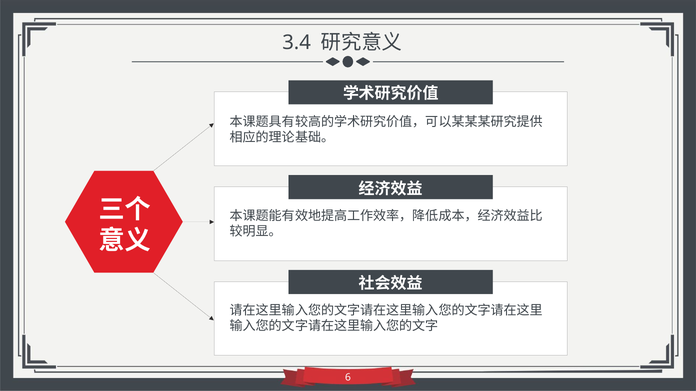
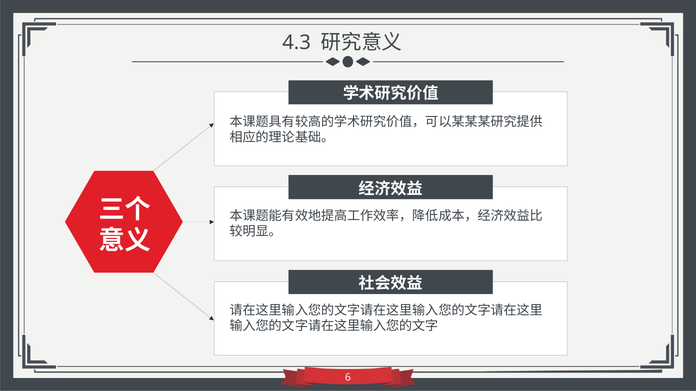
3.4: 3.4 -> 4.3
